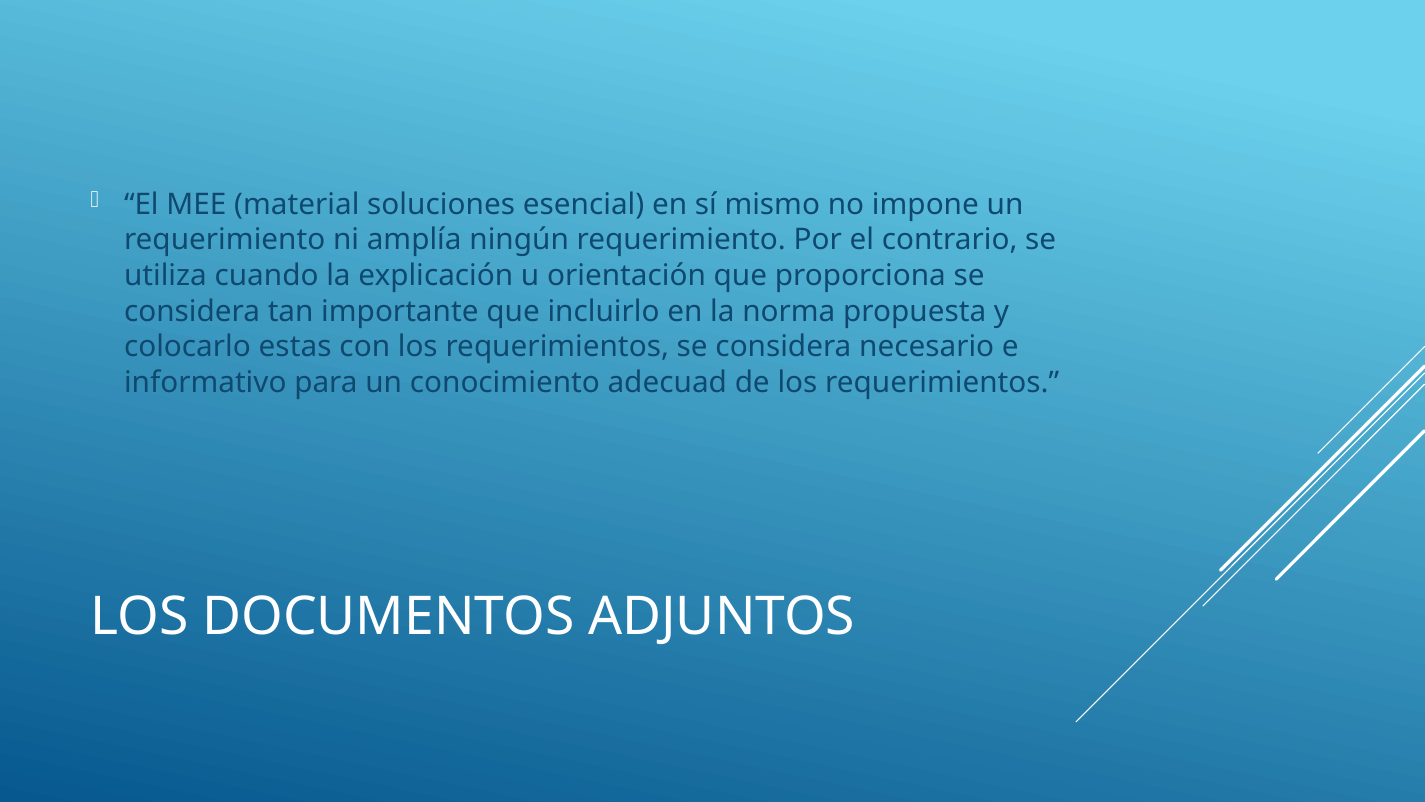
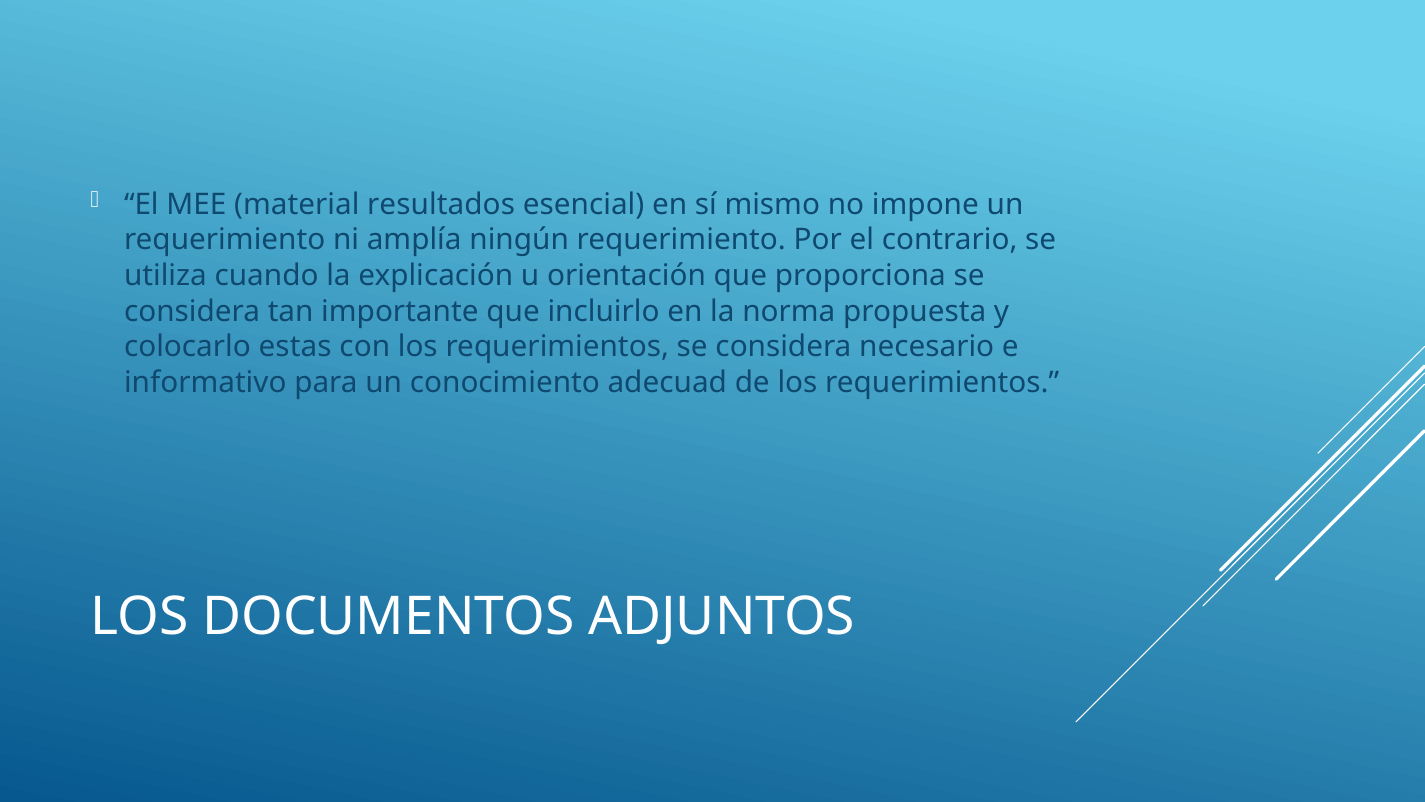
soluciones: soluciones -> resultados
